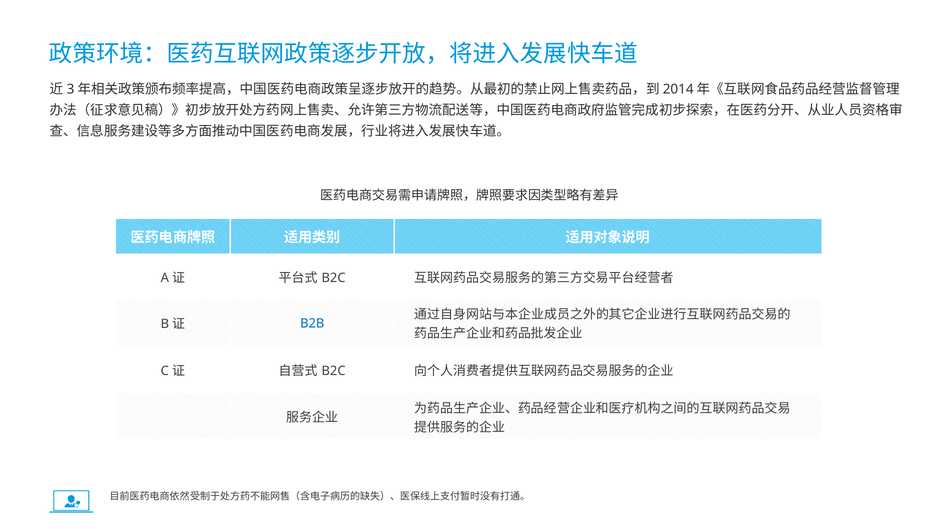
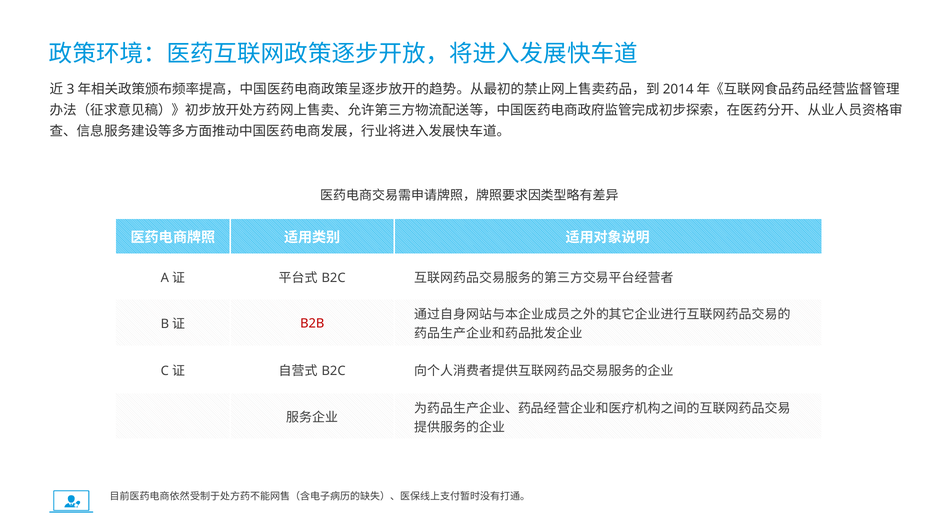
B2B colour: blue -> red
